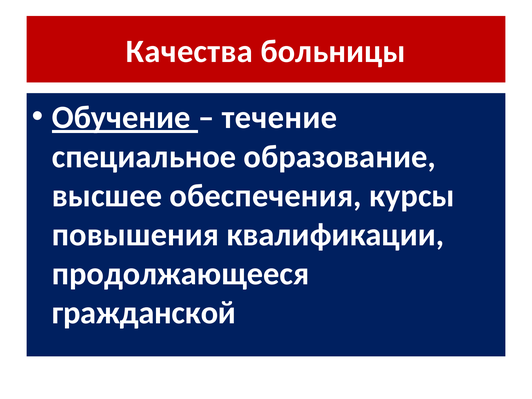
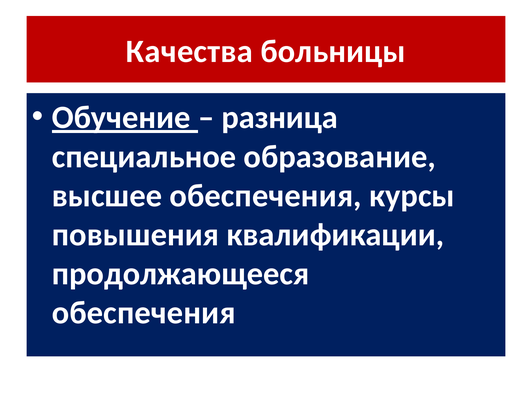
течение: течение -> разница
гражданской at (144, 313): гражданской -> обеспечения
